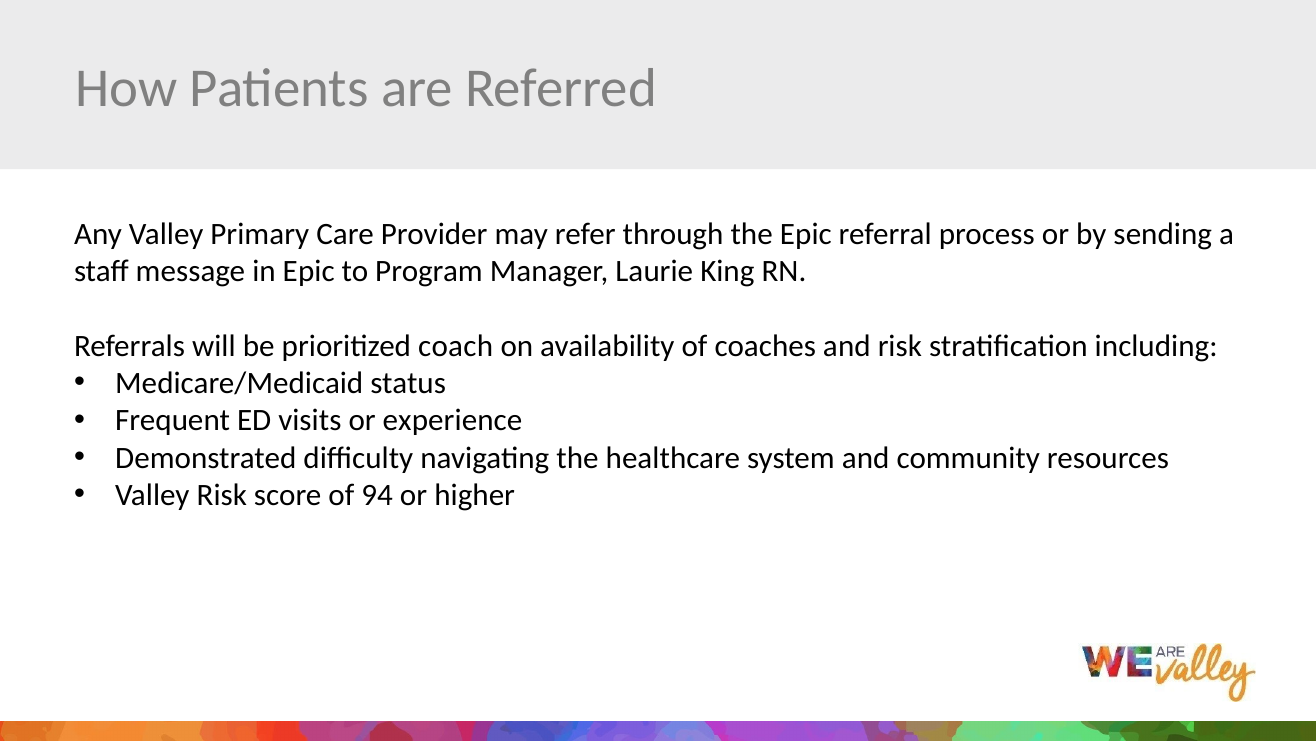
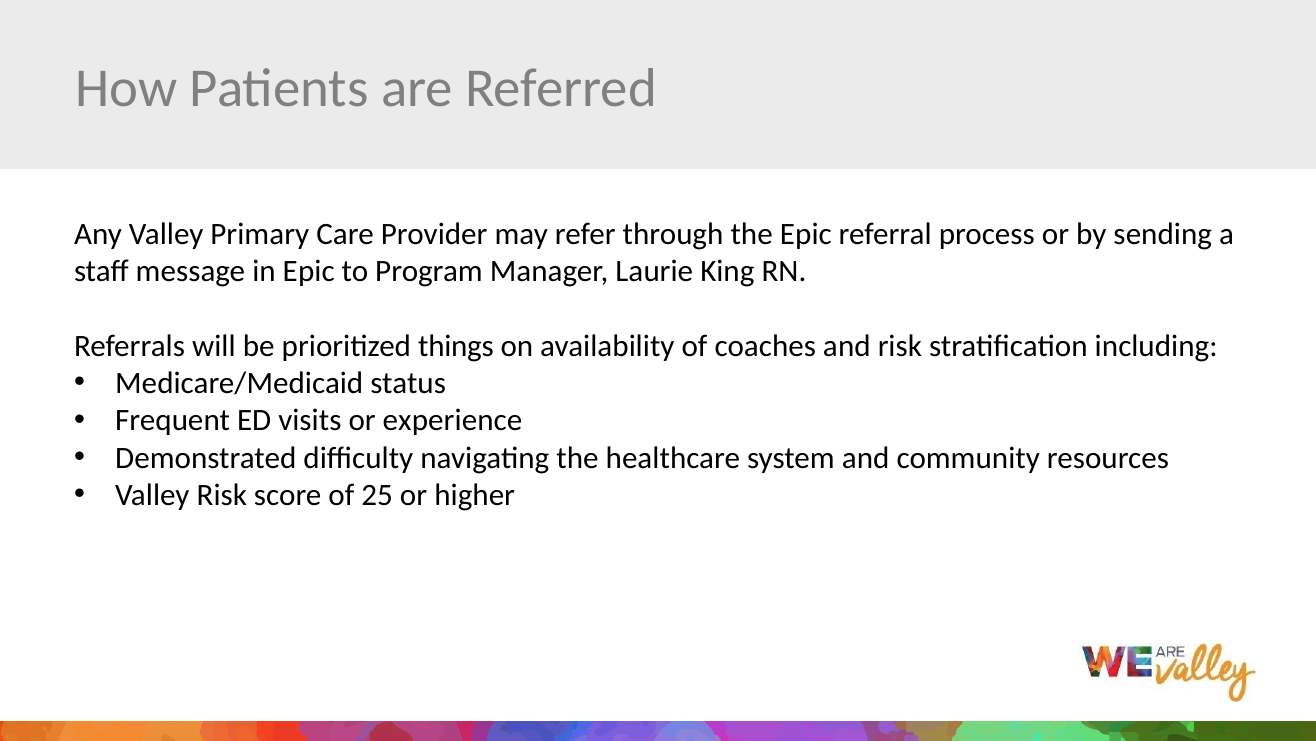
coach: coach -> things
94: 94 -> 25
